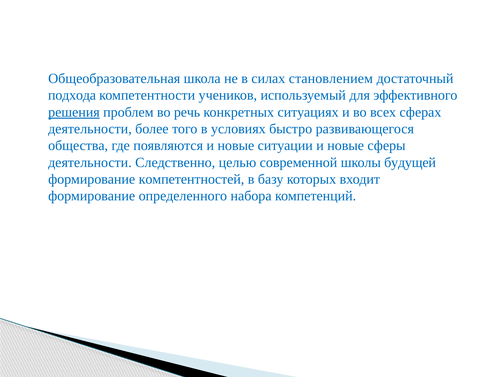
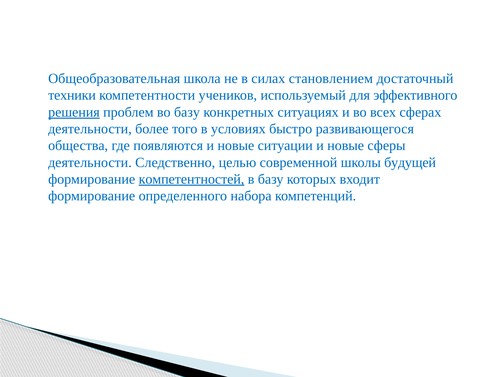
подхода: подхода -> техники
во речь: речь -> базу
компетентностей underline: none -> present
